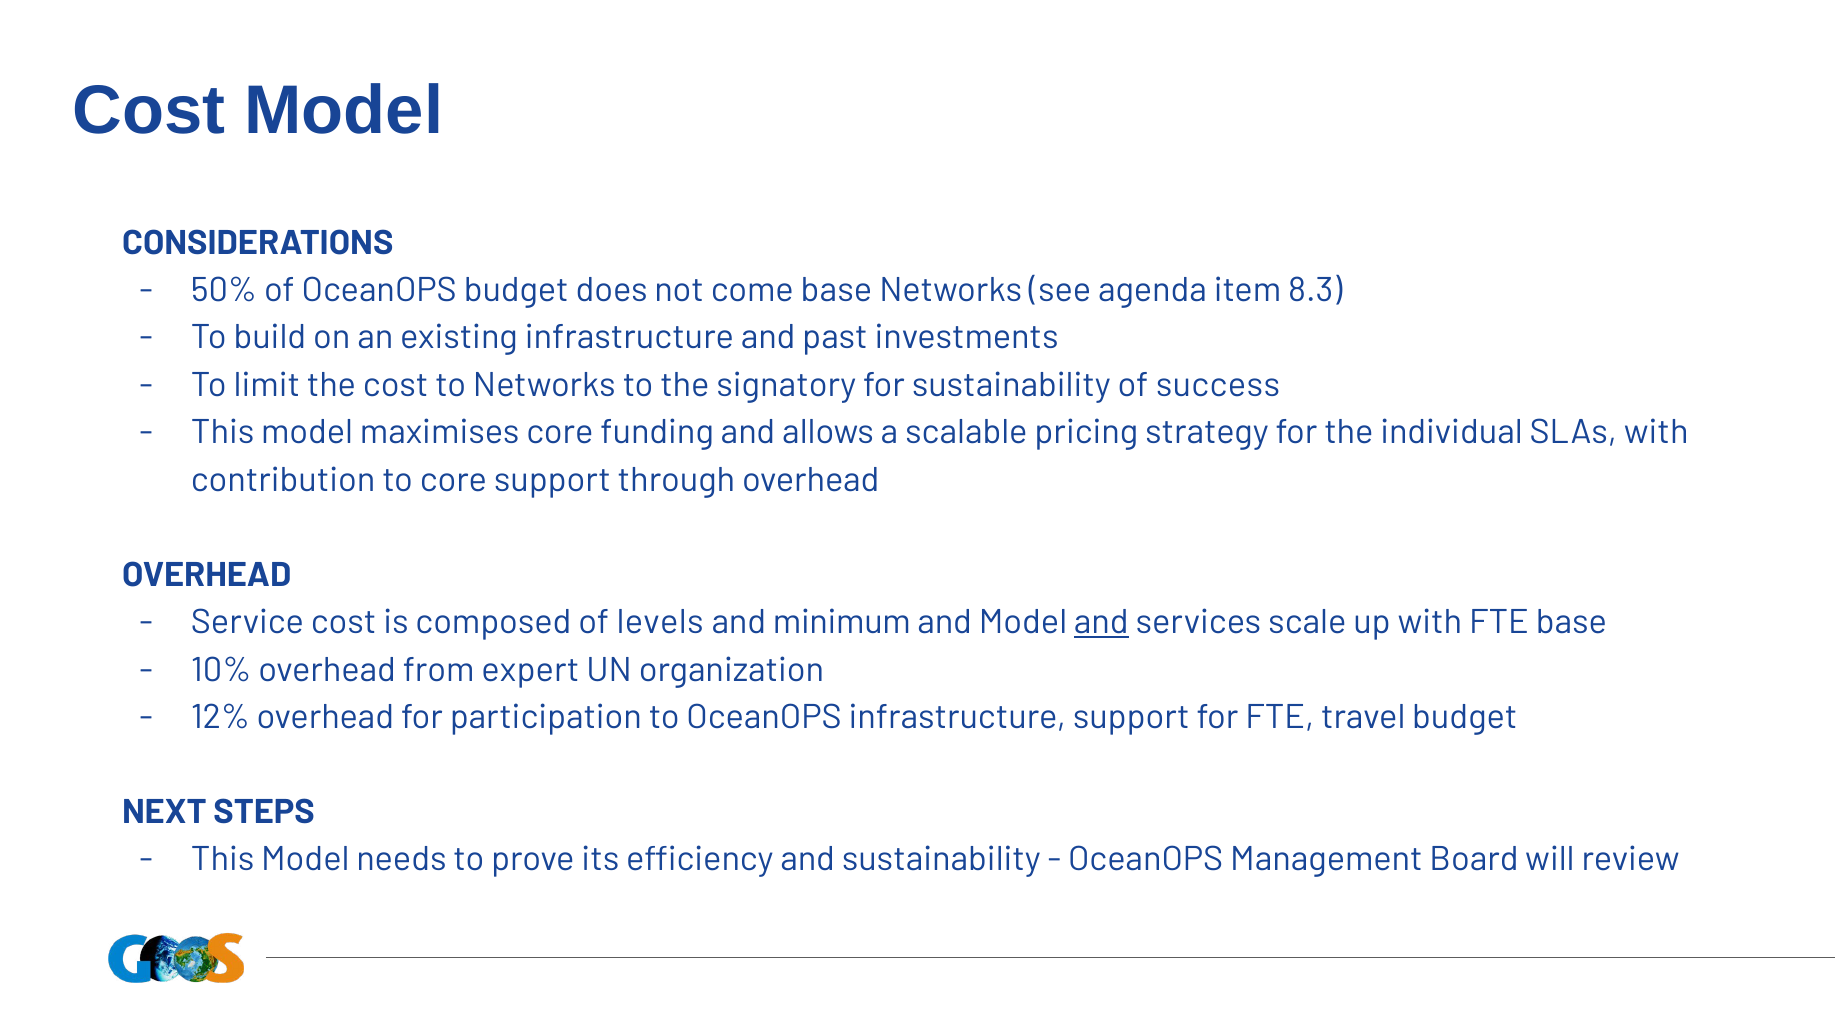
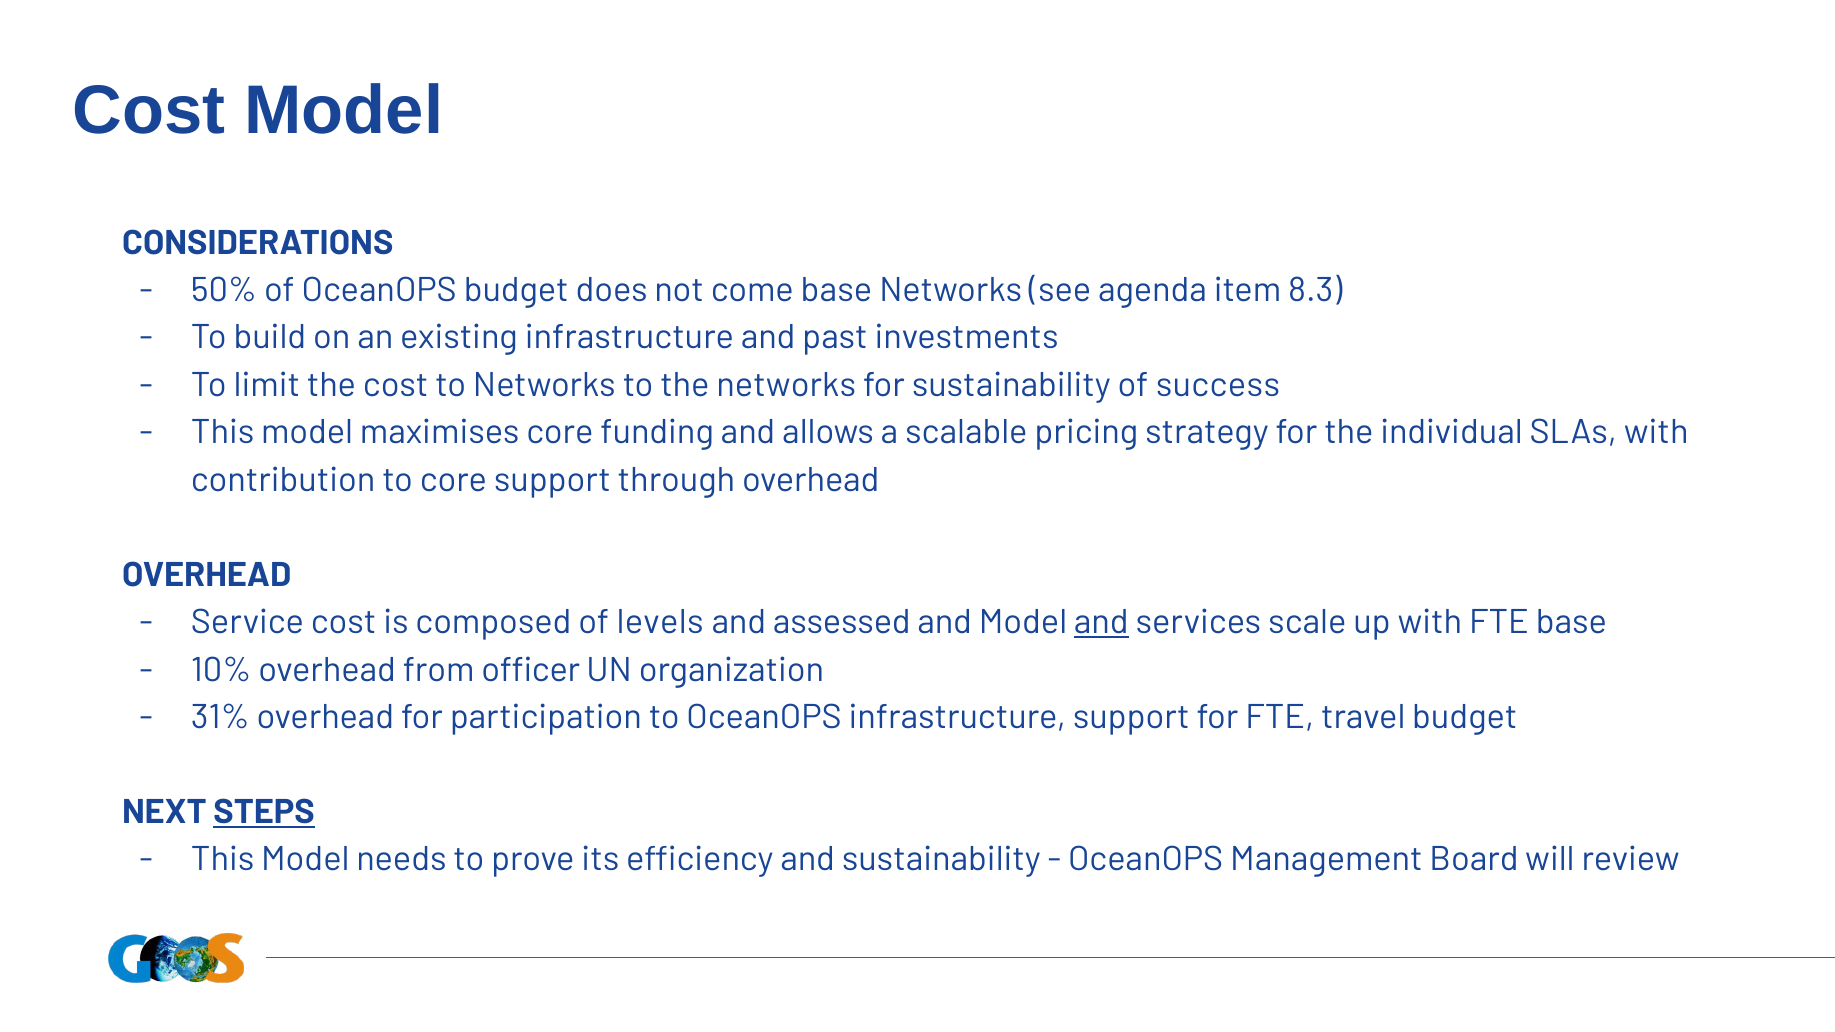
the signatory: signatory -> networks
minimum: minimum -> assessed
expert: expert -> officer
12%: 12% -> 31%
STEPS underline: none -> present
